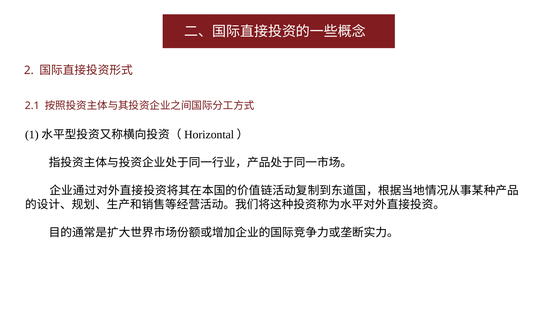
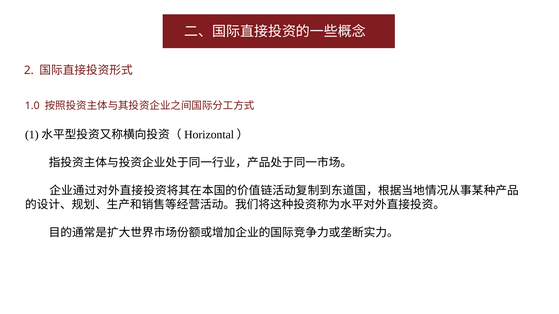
2.1: 2.1 -> 1.0
